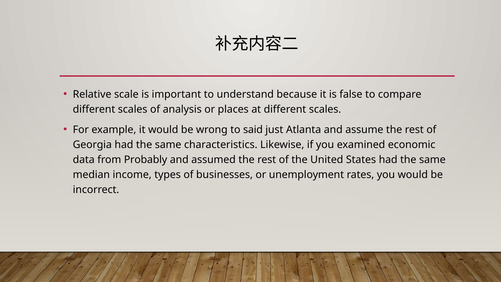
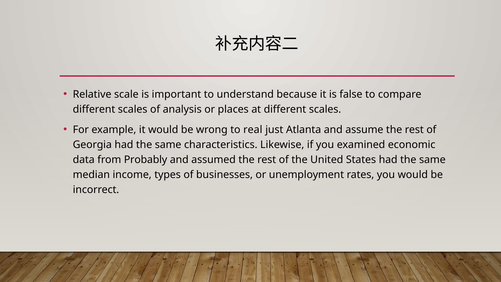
said: said -> real
